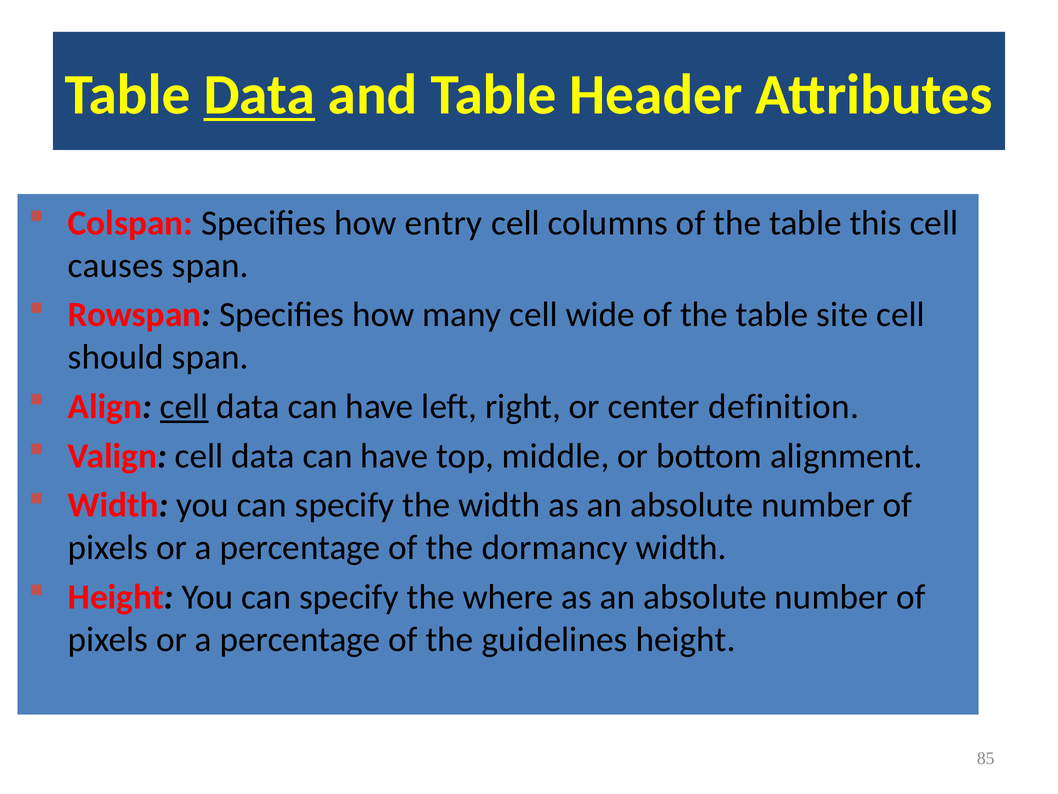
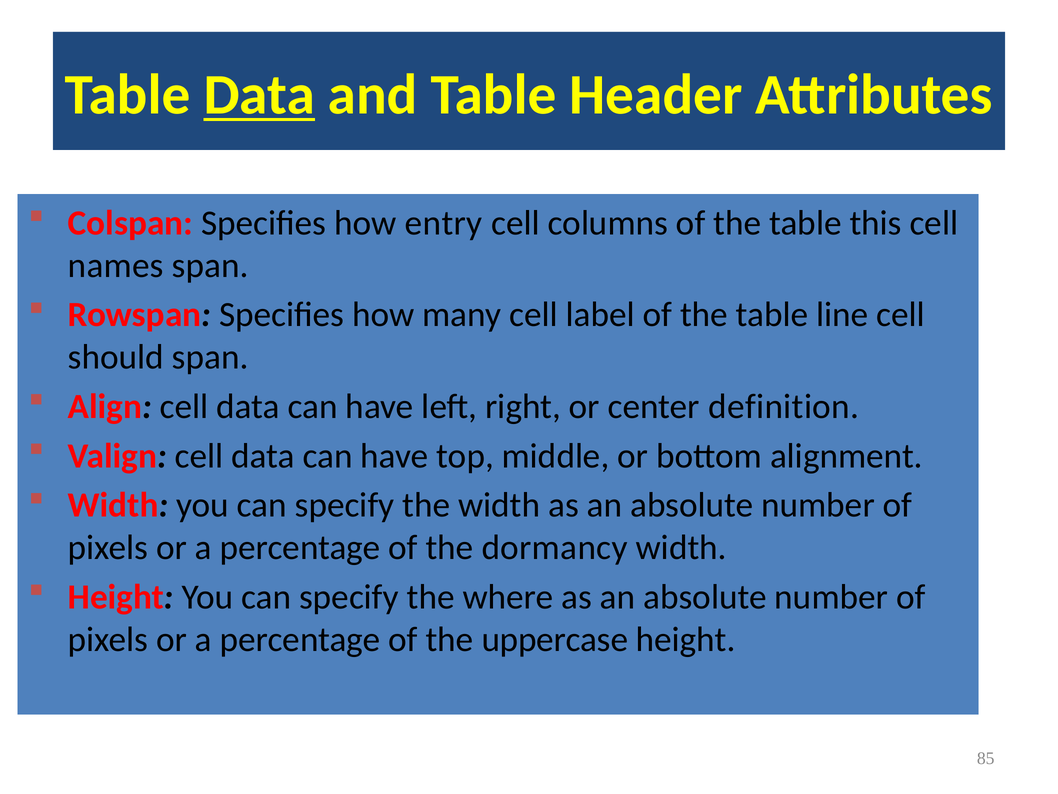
causes: causes -> names
wide: wide -> label
site: site -> line
cell at (184, 406) underline: present -> none
guidelines: guidelines -> uppercase
